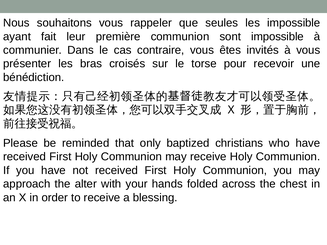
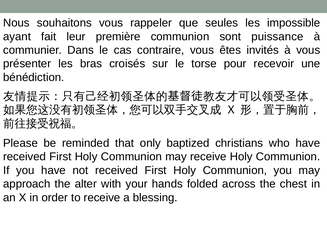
sont impossible: impossible -> puissance
